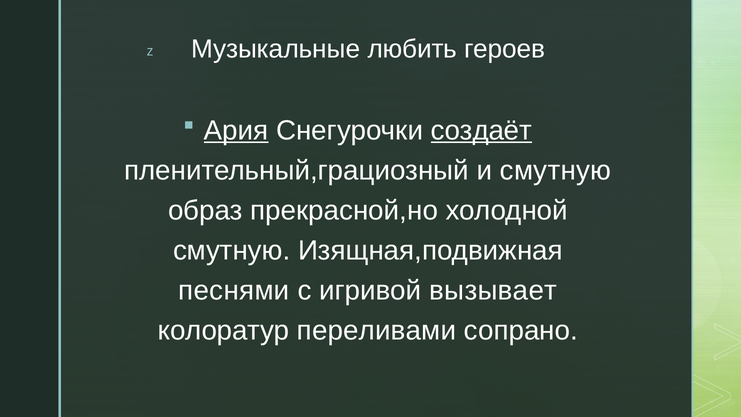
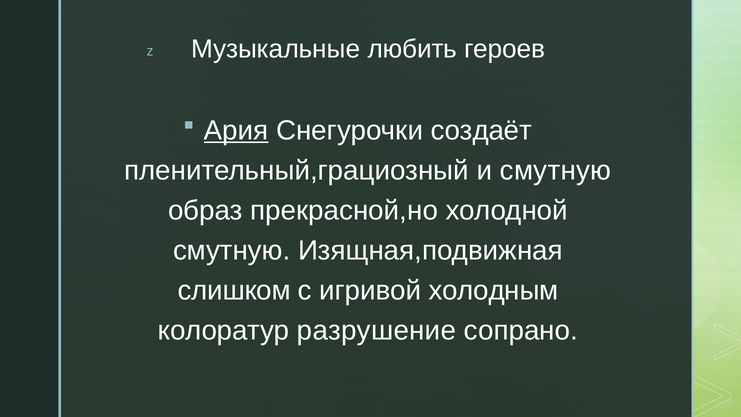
создаёт underline: present -> none
песнями: песнями -> слишком
вызывает: вызывает -> холодным
переливами: переливами -> разрушение
